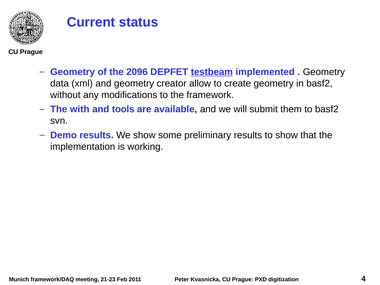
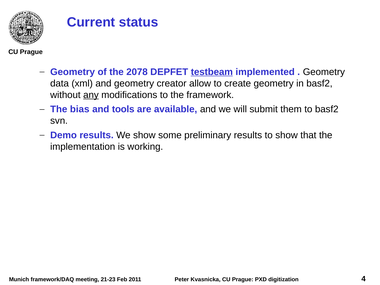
2096: 2096 -> 2078
any underline: none -> present
with: with -> bias
